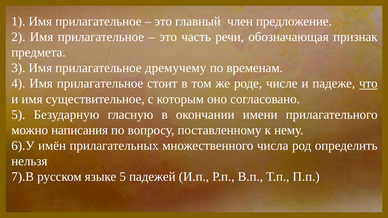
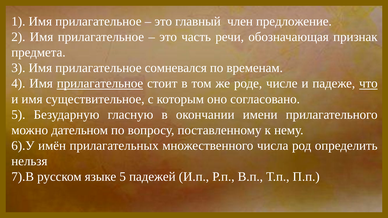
дремучему: дремучему -> сомневался
прилагательное at (100, 84) underline: none -> present
написания: написания -> дательном
